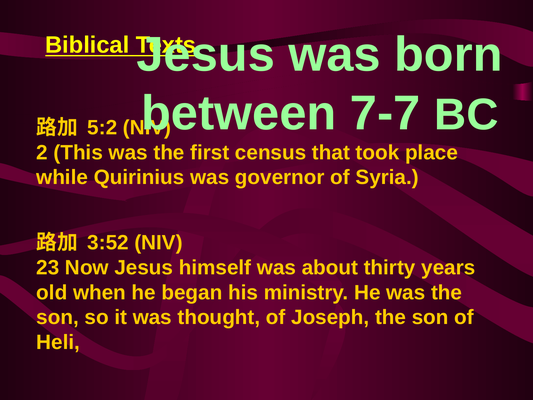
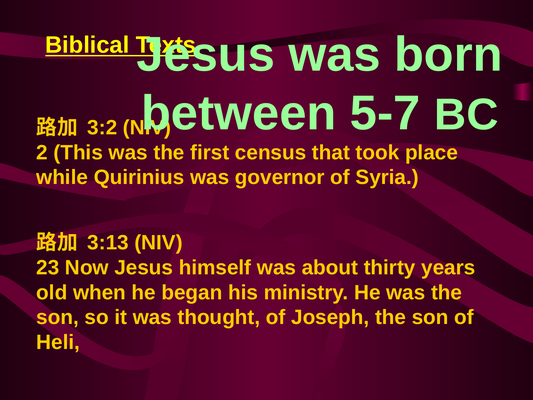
7-7: 7-7 -> 5-7
5:2: 5:2 -> 3:2
3:52: 3:52 -> 3:13
